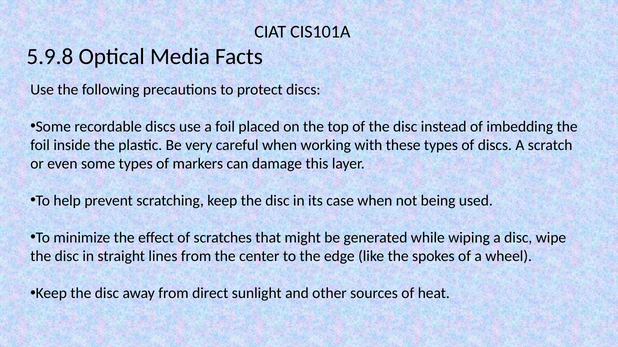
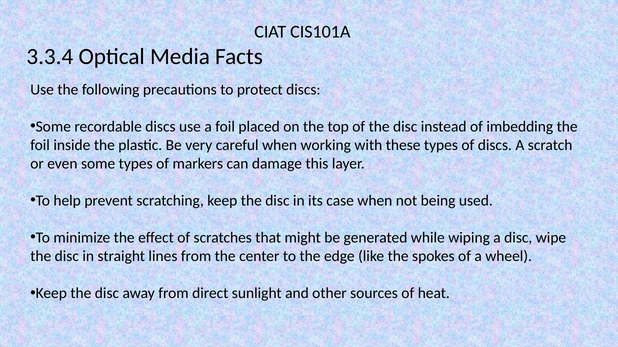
5.9.8: 5.9.8 -> 3.3.4
